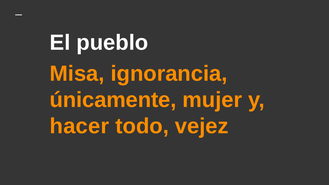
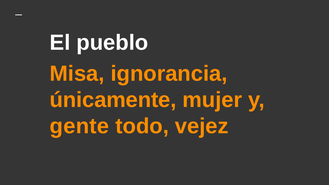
hacer: hacer -> gente
